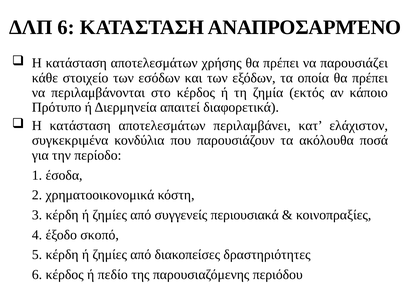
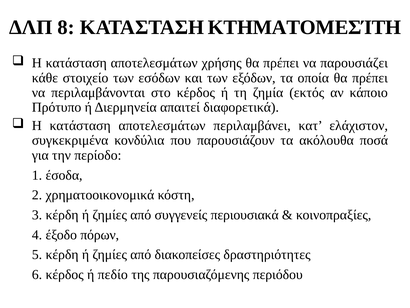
ΔΛΠ 6: 6 -> 8
ΑΝΑΠΡΟΣΑΡΜΈΝΟ: ΑΝΑΠΡΟΣΑΡΜΈΝΟ -> ΚΤΗΜΑΤΟΜΕΣΊΤΗ
σκοπό: σκοπό -> πόρων
